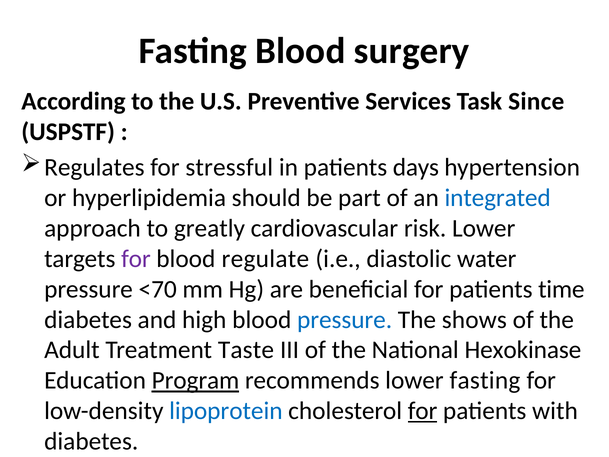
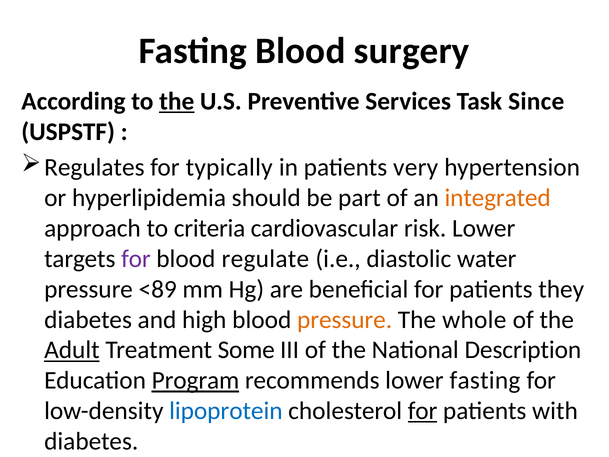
the at (177, 101) underline: none -> present
stressful: stressful -> typically
days: days -> very
integrated colour: blue -> orange
greatly: greatly -> criteria
<70: <70 -> <89
time: time -> they
pressure at (345, 319) colour: blue -> orange
shows: shows -> whole
Adult underline: none -> present
Taste: Taste -> Some
Hexokinase: Hexokinase -> Description
